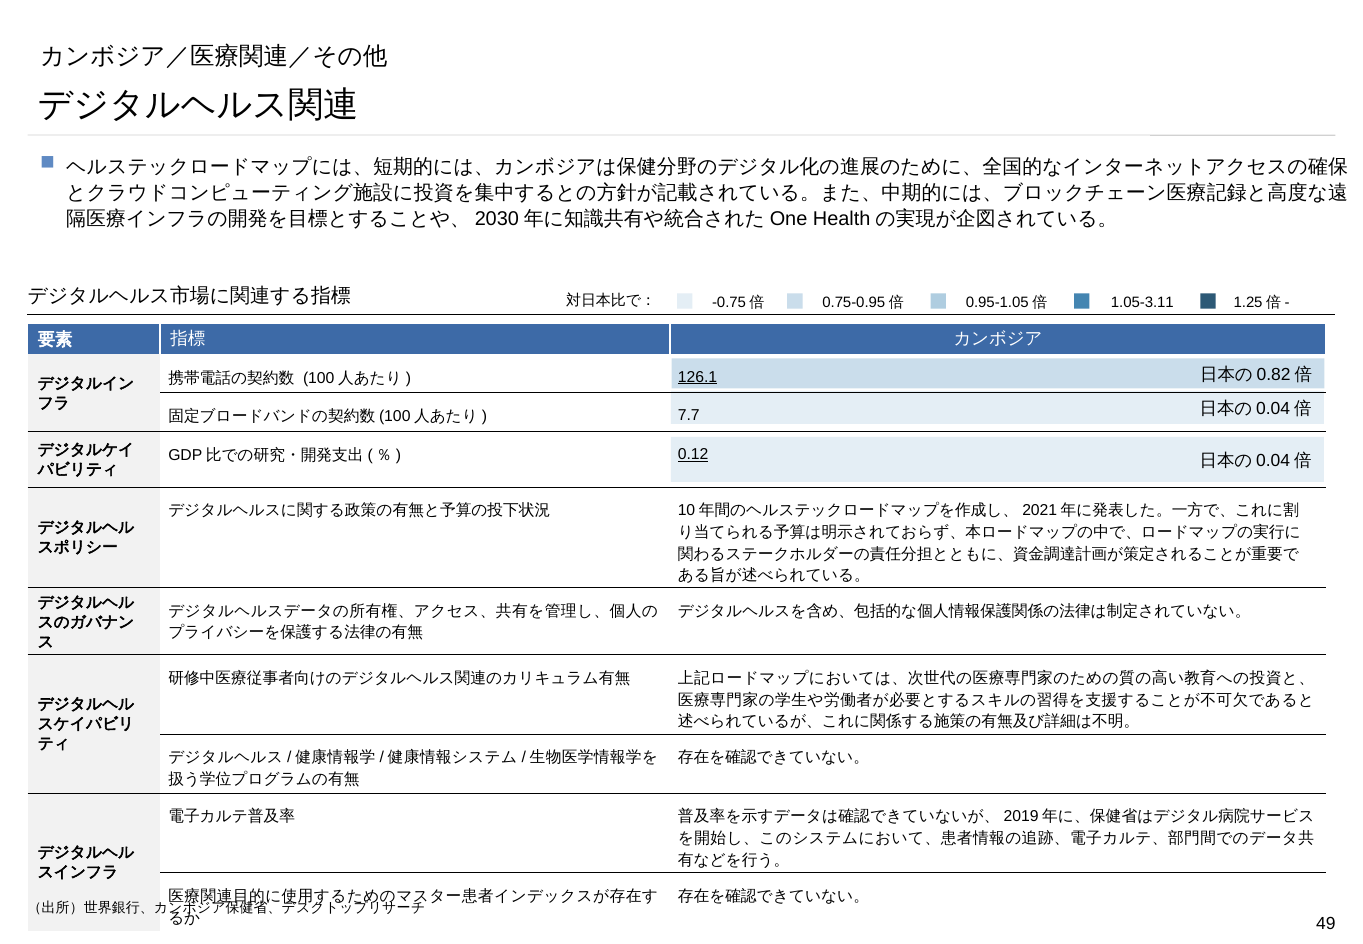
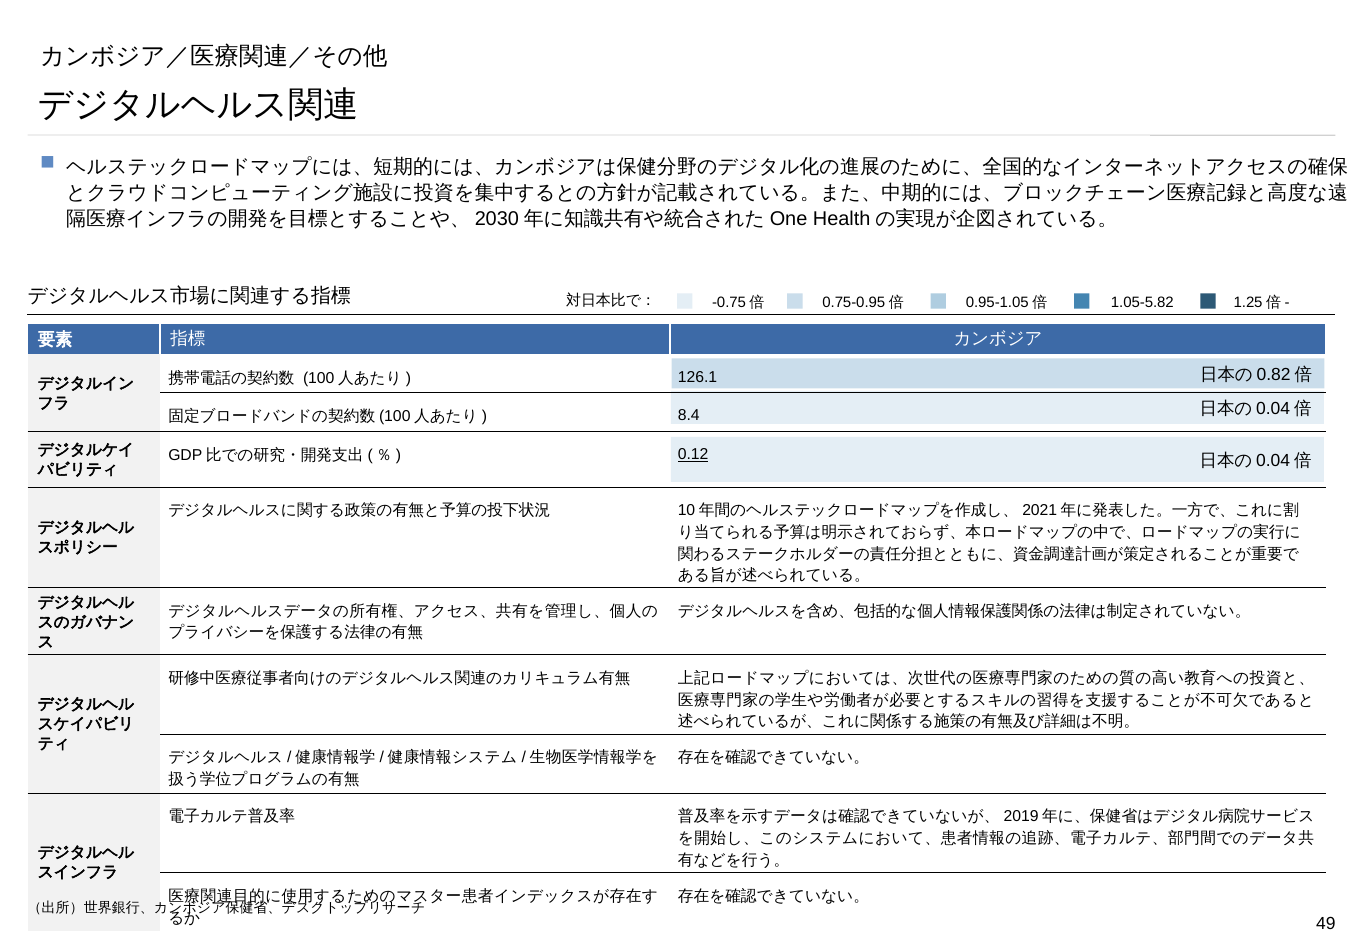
1.05-3.11: 1.05-3.11 -> 1.05-5.82
126.1 underline: present -> none
7.7: 7.7 -> 8.4
